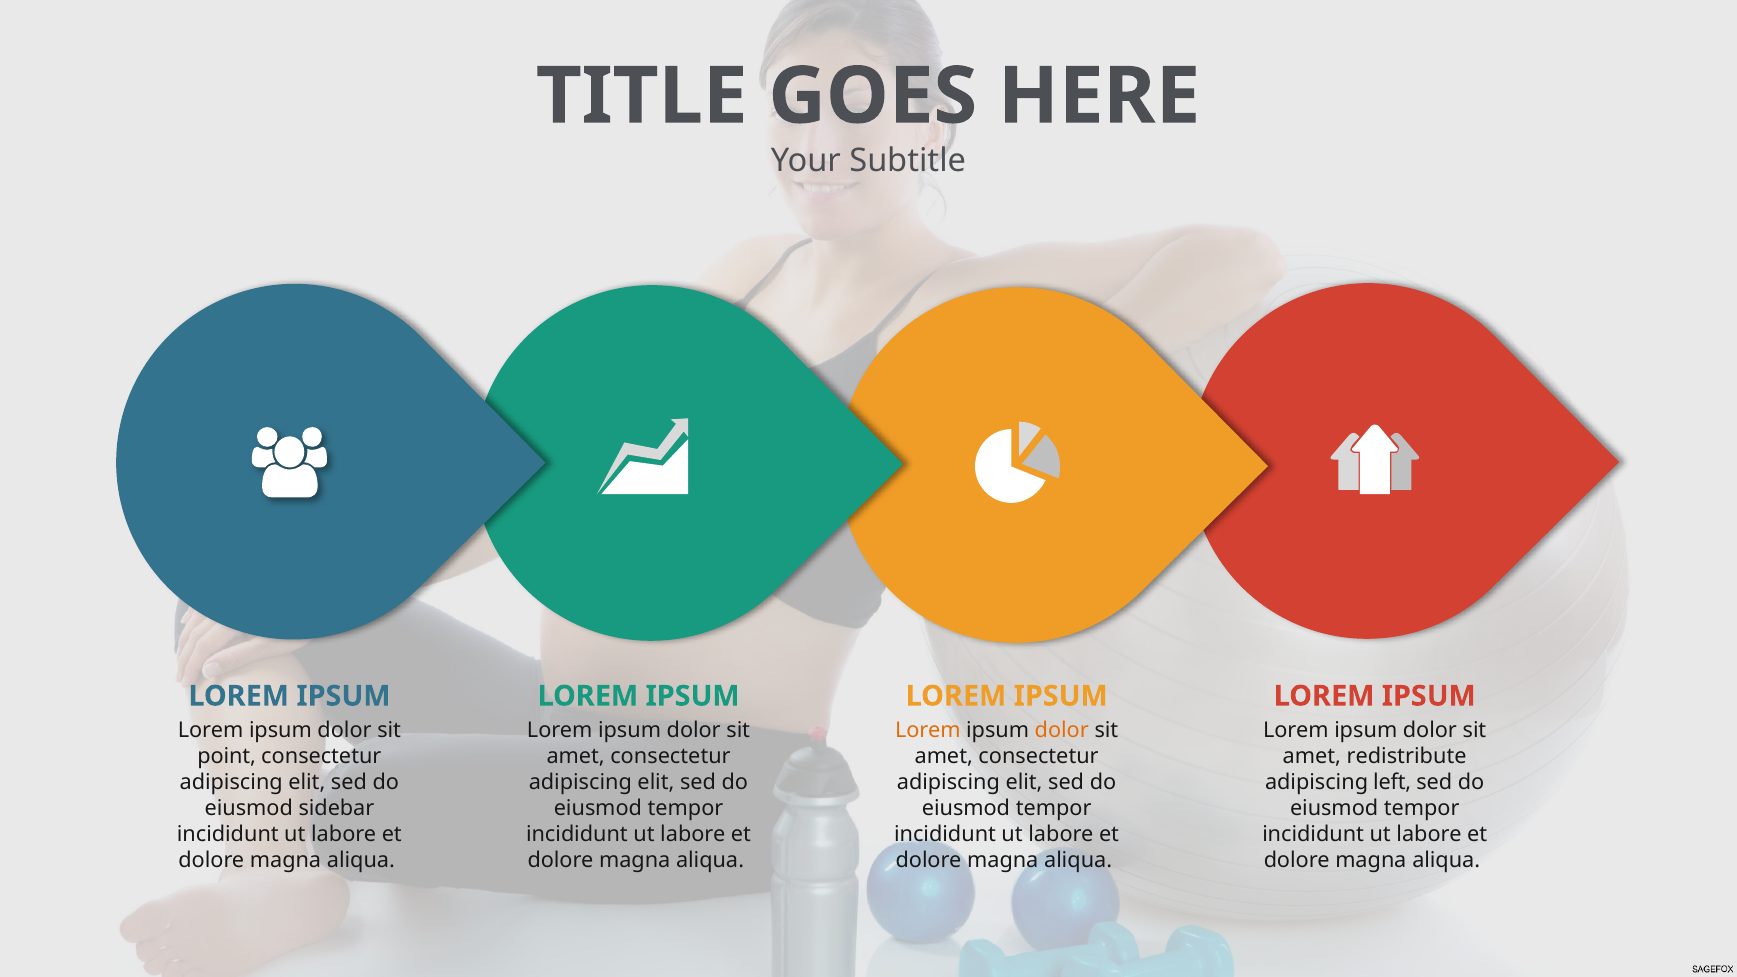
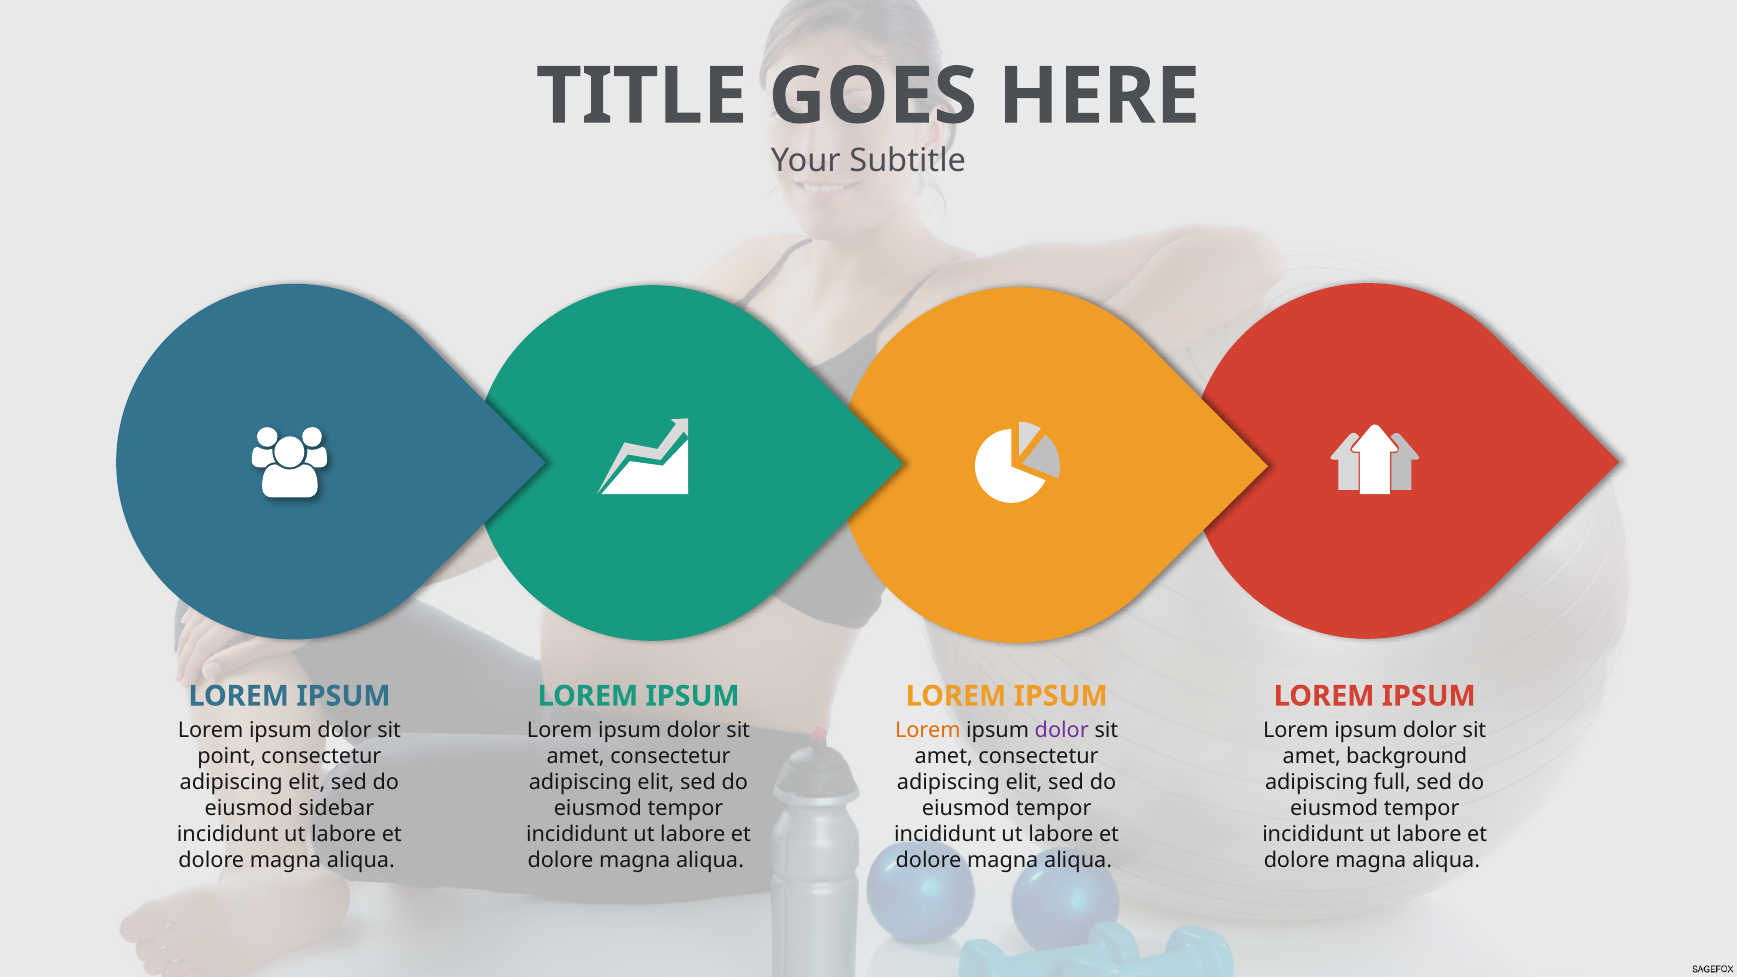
dolor at (1062, 730) colour: orange -> purple
redistribute: redistribute -> background
left: left -> full
